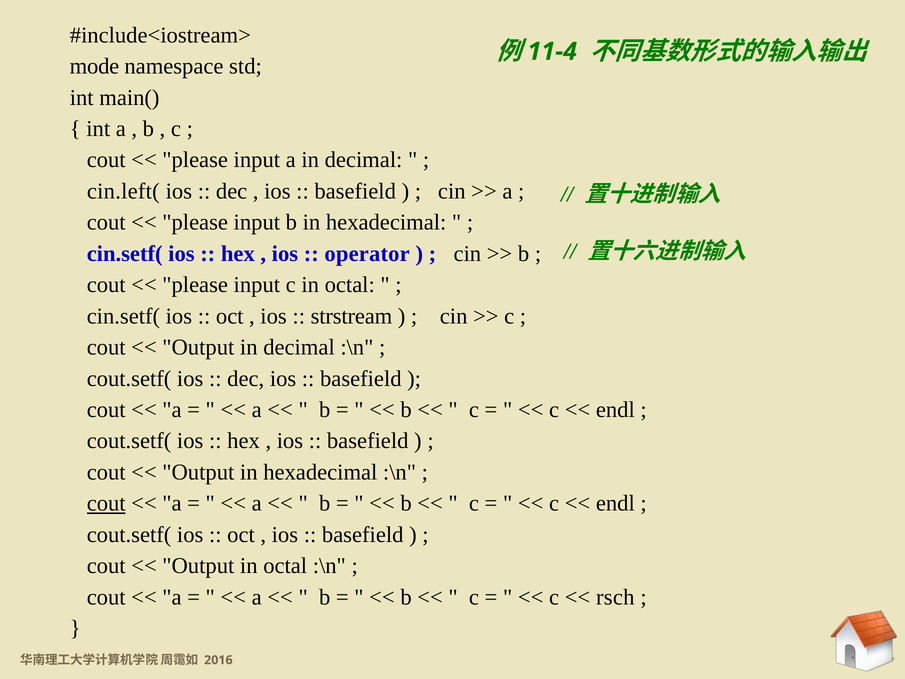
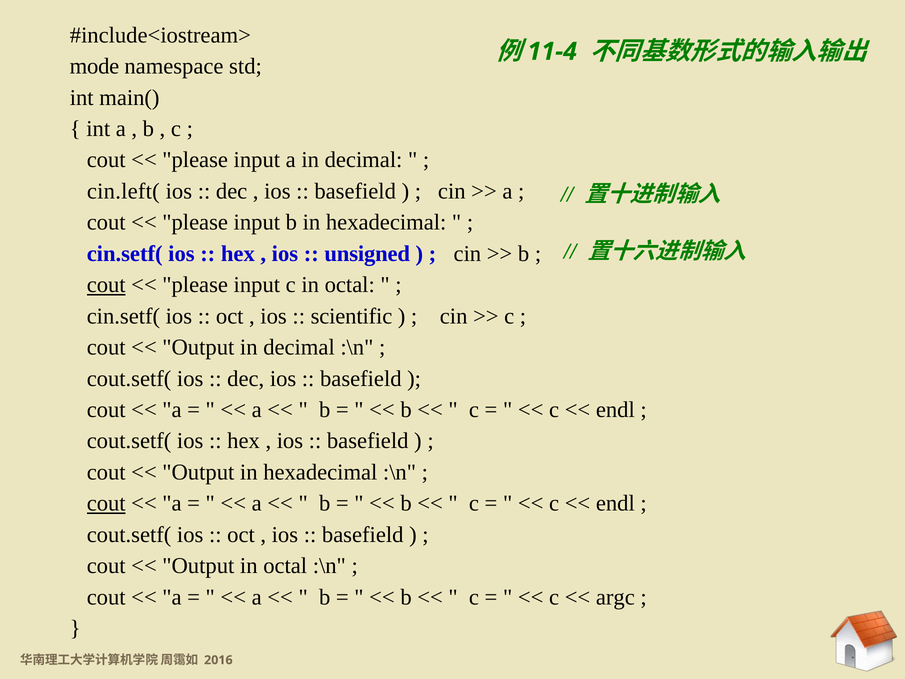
operator: operator -> unsigned
cout at (106, 285) underline: none -> present
strstream: strstream -> scientific
rsch: rsch -> argc
